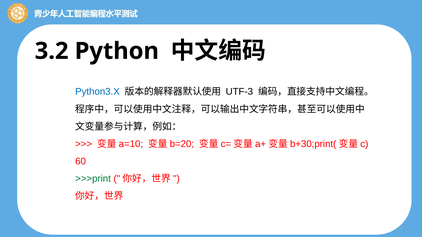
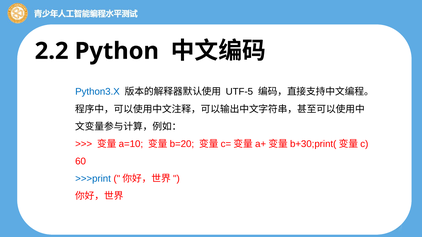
3.2: 3.2 -> 2.2
UTF-3: UTF-3 -> UTF-5
>>>print colour: green -> blue
